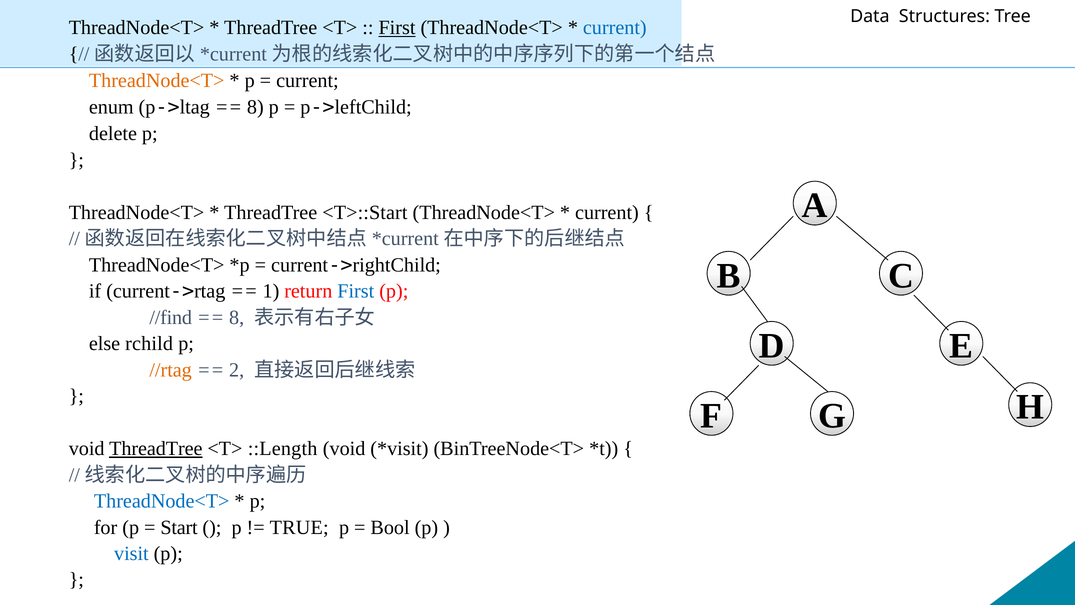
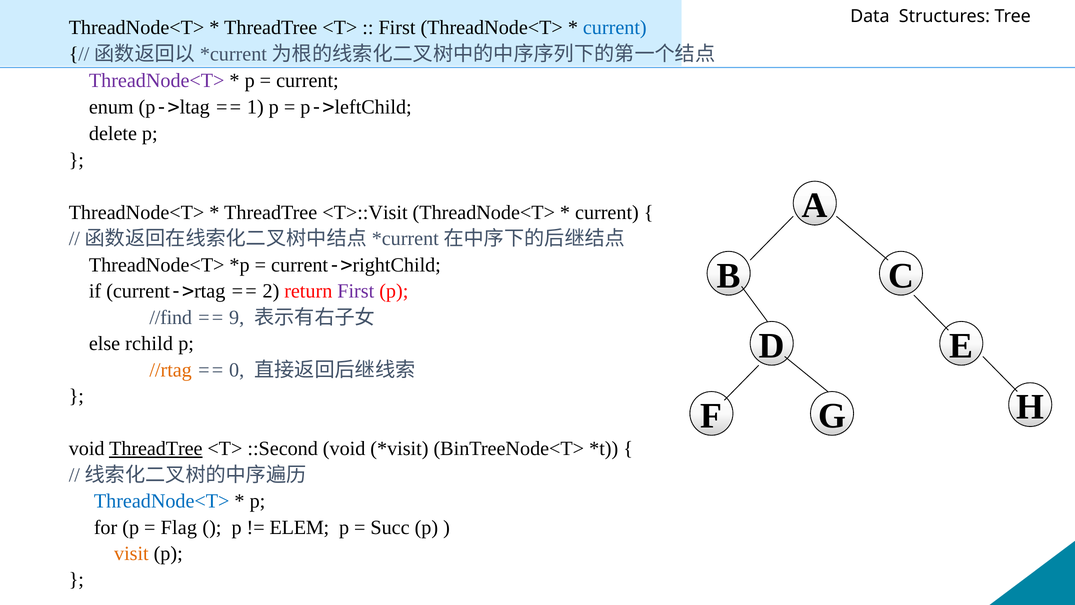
First at (397, 28) underline: present -> none
ThreadNode<T> at (157, 81) colour: orange -> purple
8 at (255, 107): 8 -> 1
<T>::Start: <T>::Start -> <T>::Visit
1: 1 -> 2
First at (356, 291) colour: blue -> purple
8 at (237, 317): 8 -> 9
2: 2 -> 0
::Length: ::Length -> ::Second
Start: Start -> Flag
TRUE: TRUE -> ELEM
Bool: Bool -> Succ
visit colour: blue -> orange
